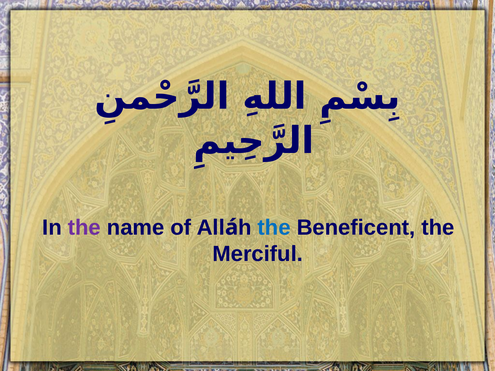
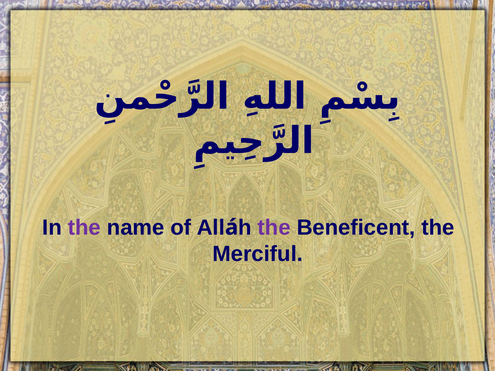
the at (274, 228) colour: blue -> purple
